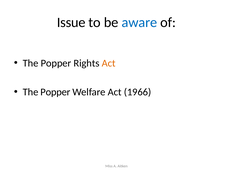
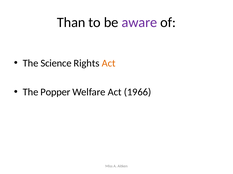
Issue: Issue -> Than
aware colour: blue -> purple
Popper at (56, 63): Popper -> Science
